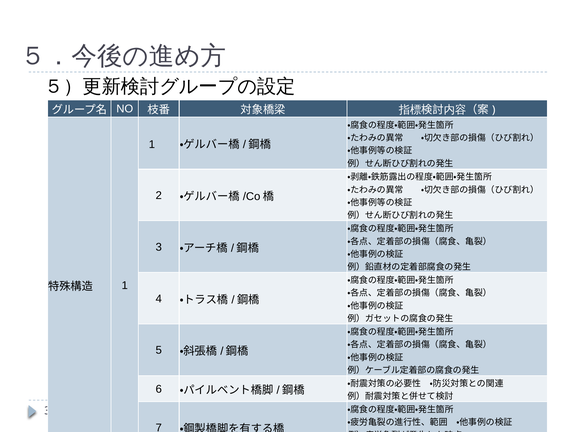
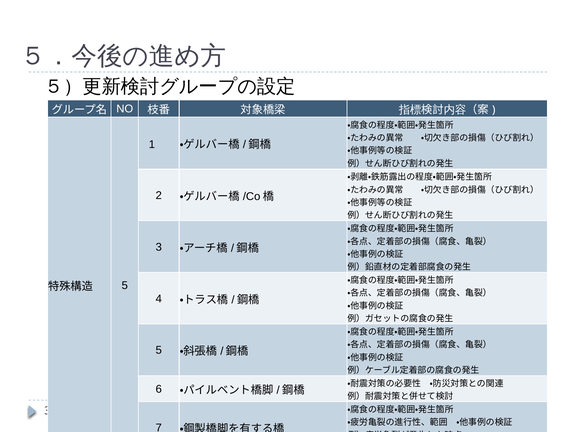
1 at (125, 286): 1 -> 5
